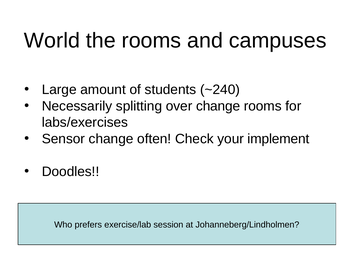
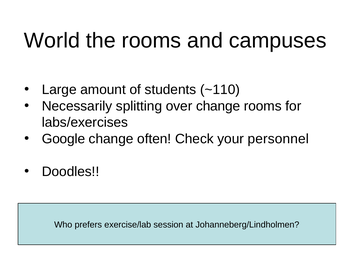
~240: ~240 -> ~110
Sensor: Sensor -> Google
implement: implement -> personnel
